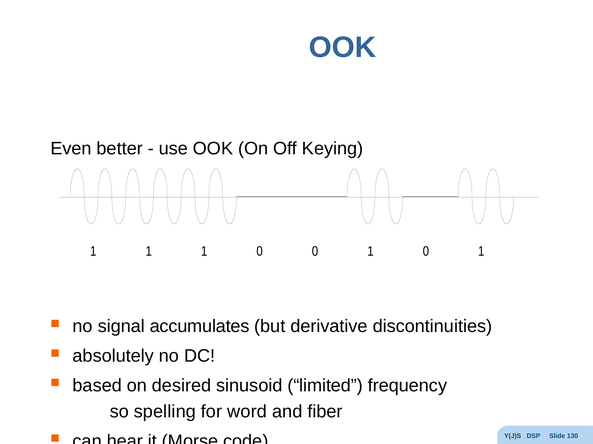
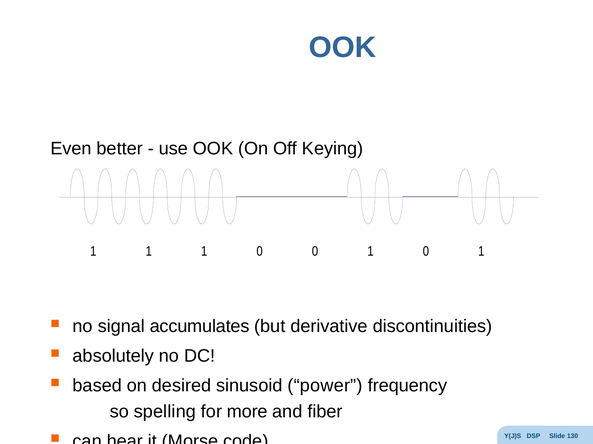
limited: limited -> power
word: word -> more
